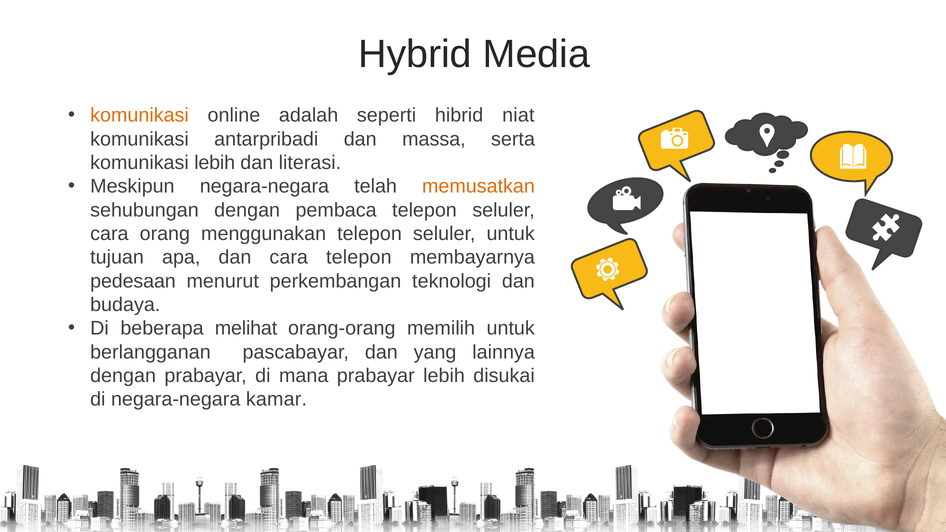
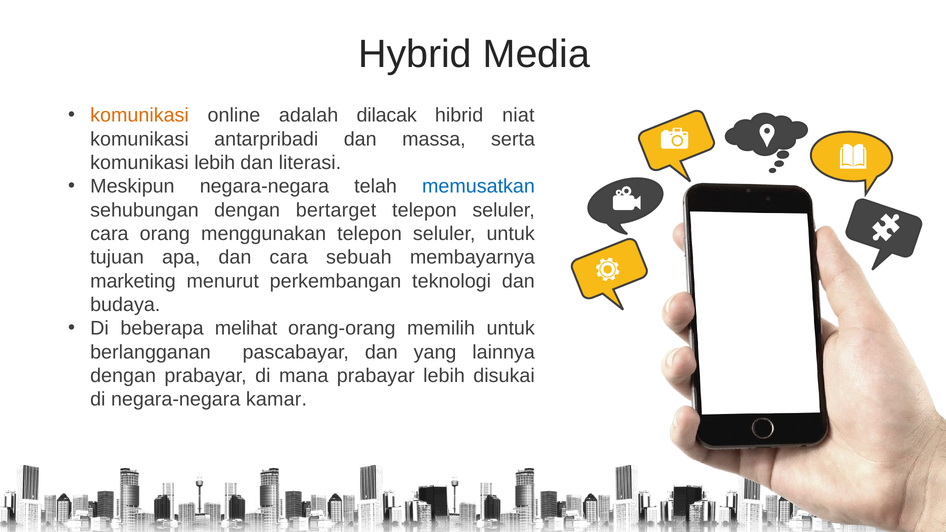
seperti: seperti -> dilacak
memusatkan colour: orange -> blue
pembaca: pembaca -> bertarget
cara telepon: telepon -> sebuah
pedesaan: pedesaan -> marketing
